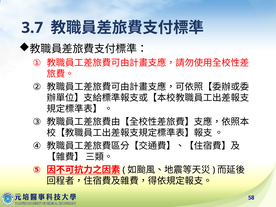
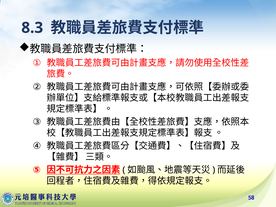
3.7: 3.7 -> 8.3
